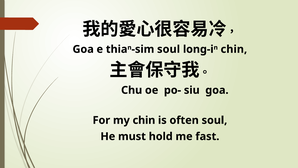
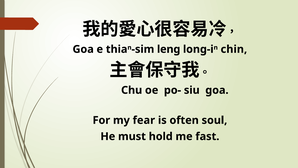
soul at (169, 49): soul -> leng
my chin: chin -> fear
